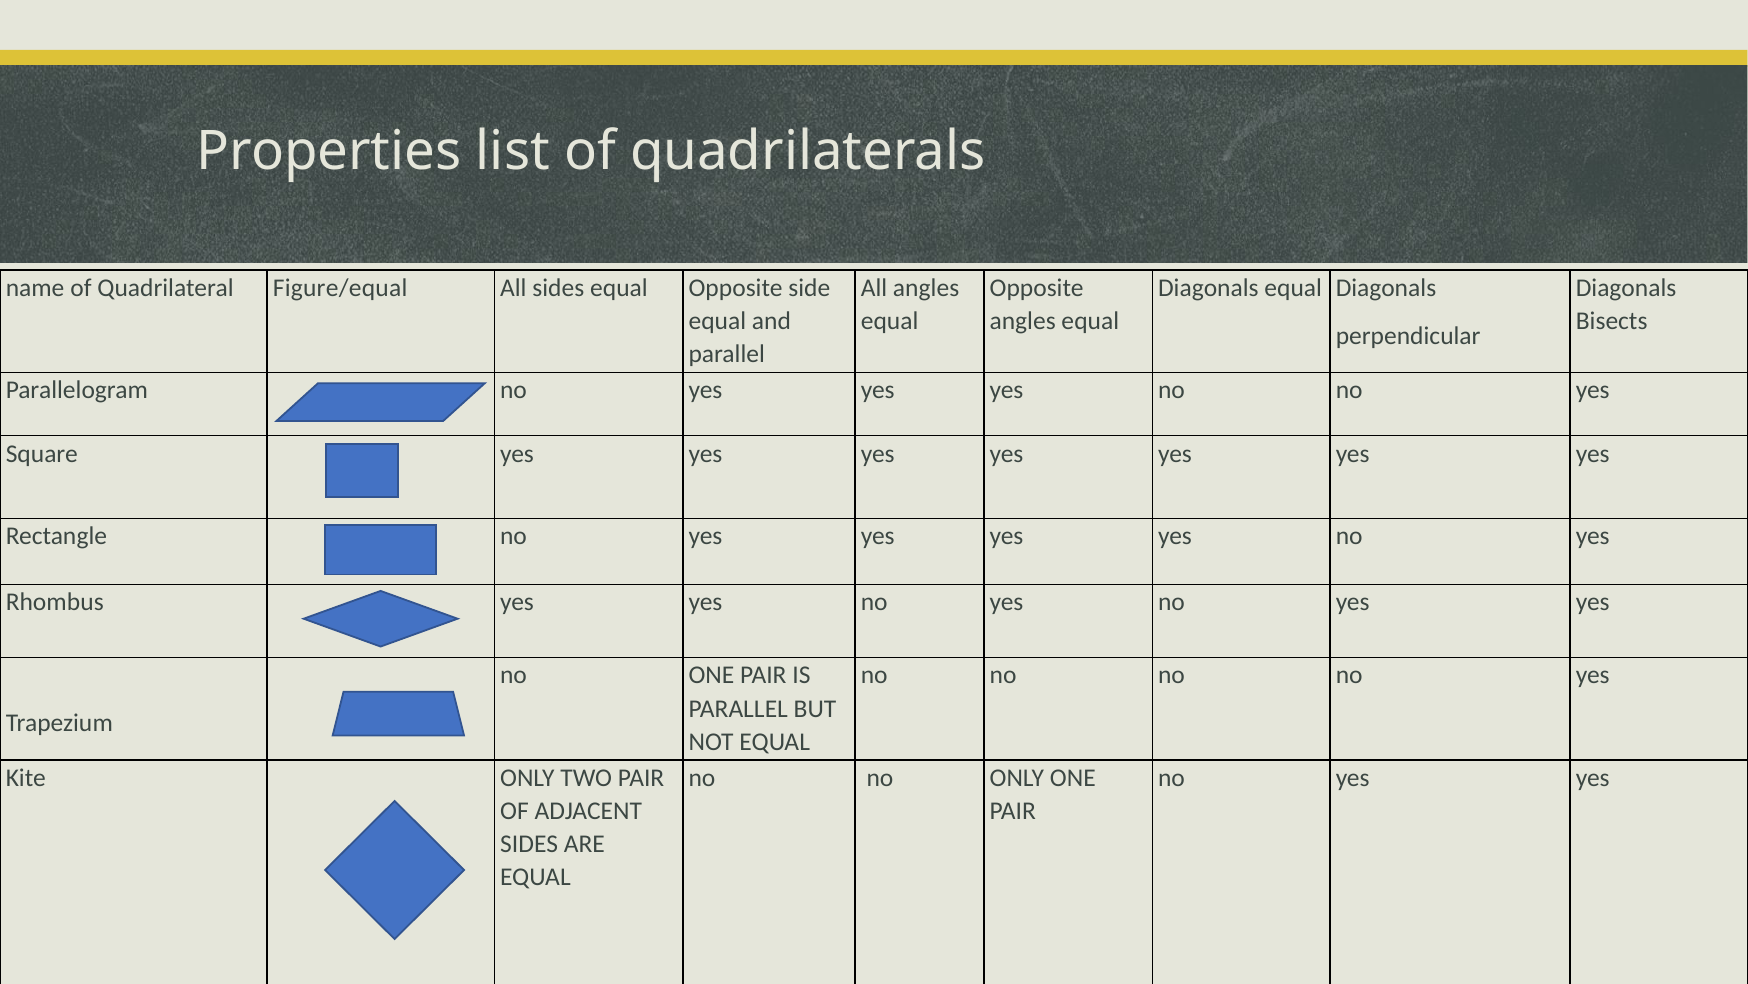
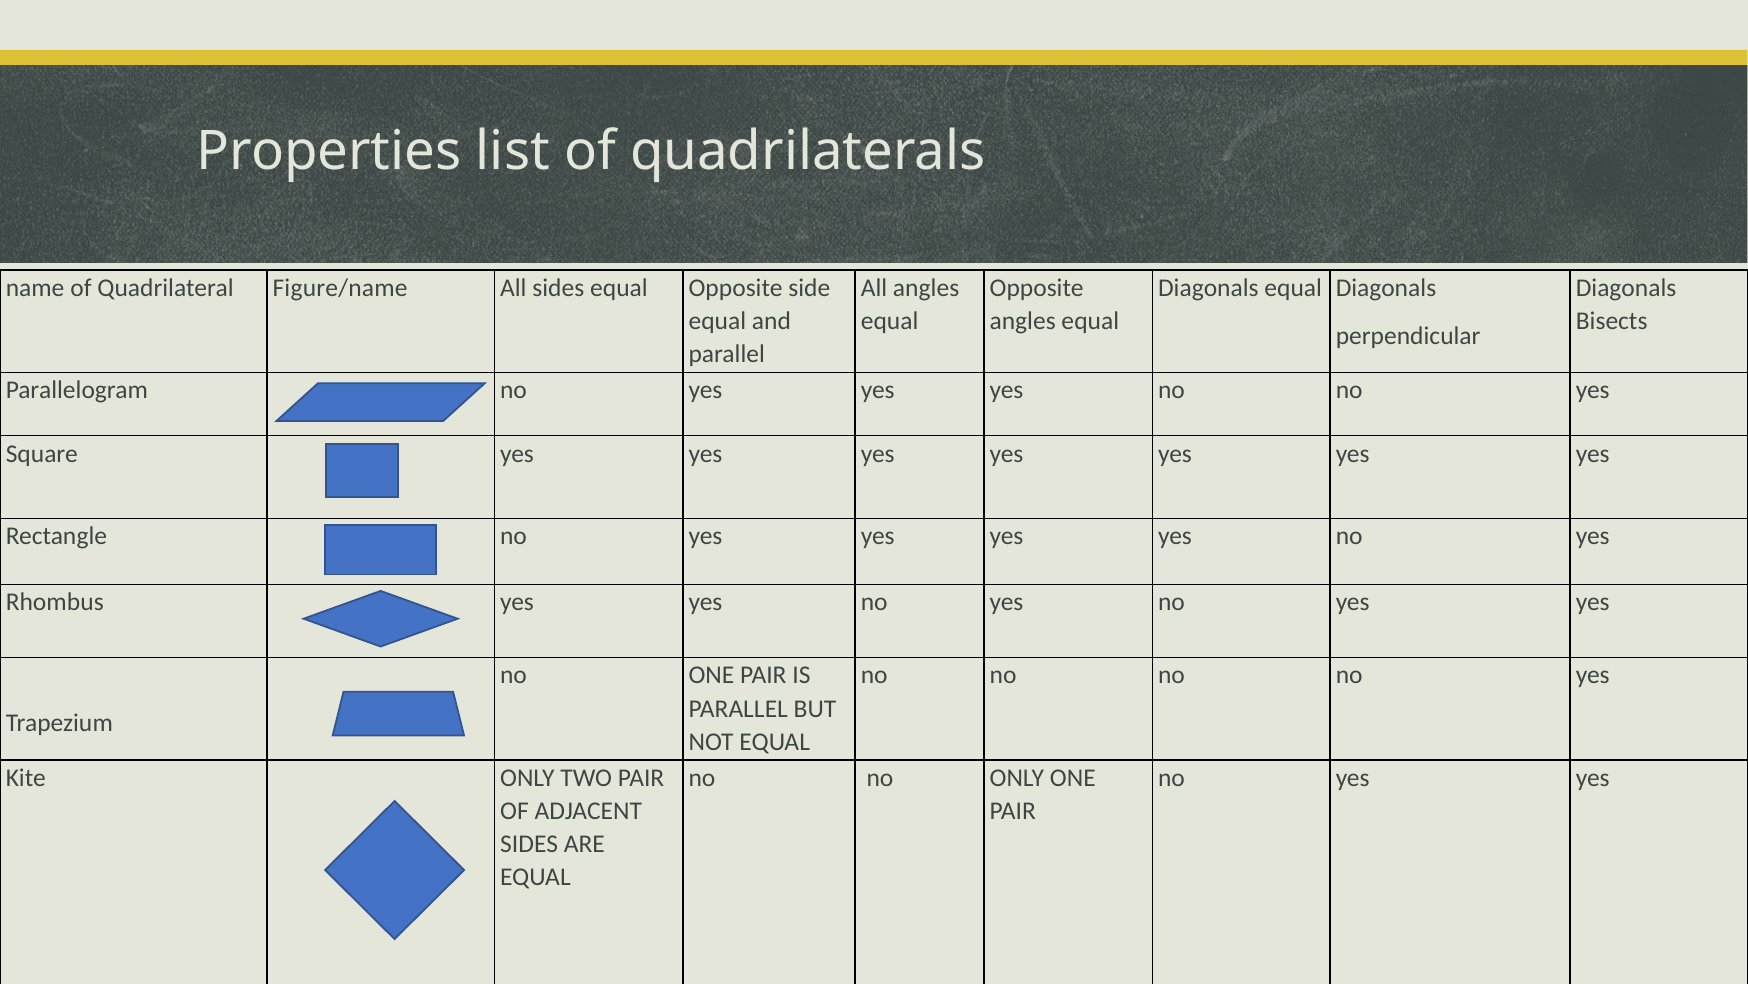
Figure/equal: Figure/equal -> Figure/name
